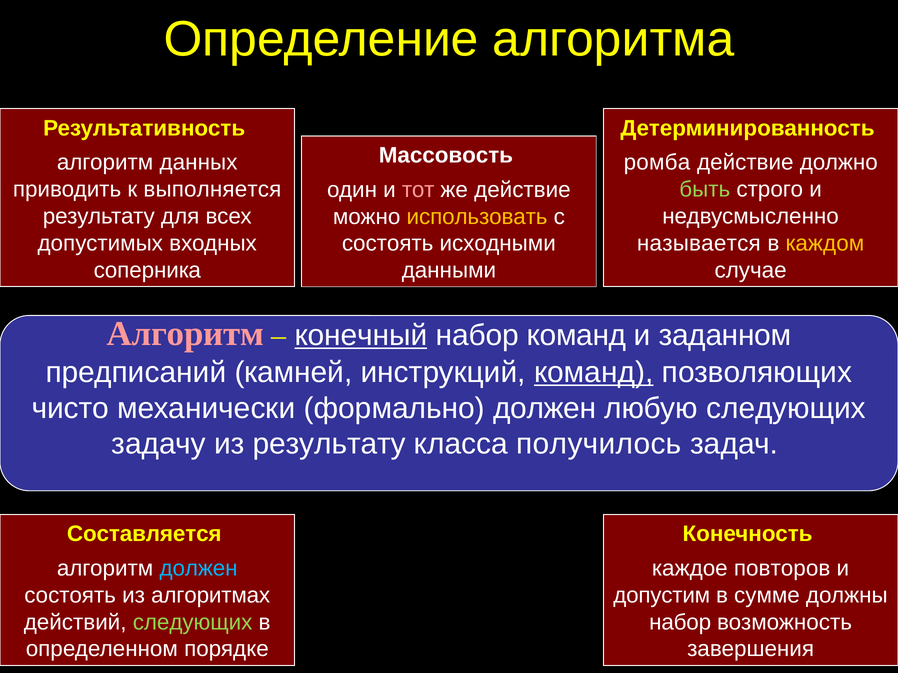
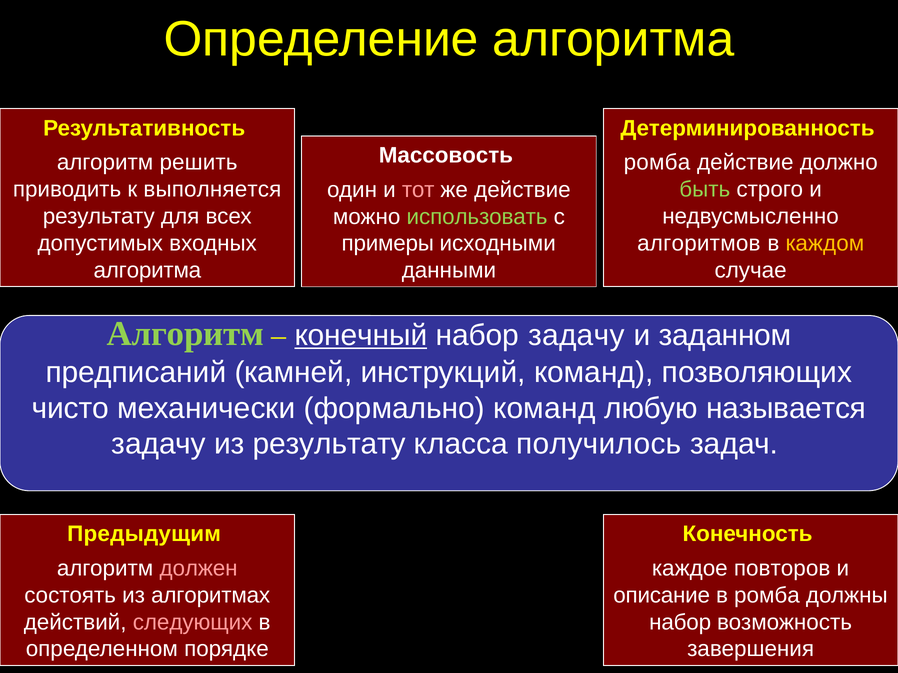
данных: данных -> решить
использовать colour: yellow -> light green
называется: называется -> алгоритмов
состоять at (388, 244): состоять -> примеры
соперника at (147, 270): соперника -> алгоритма
Алгоритм at (185, 334) colour: pink -> light green
набор команд: команд -> задачу
команд at (594, 373) underline: present -> none
формально должен: должен -> команд
любую следующих: следующих -> называется
Составляется: Составляется -> Предыдущим
должен at (199, 569) colour: light blue -> pink
допустим: допустим -> описание
в сумме: сумме -> ромба
следующих at (193, 623) colour: light green -> pink
